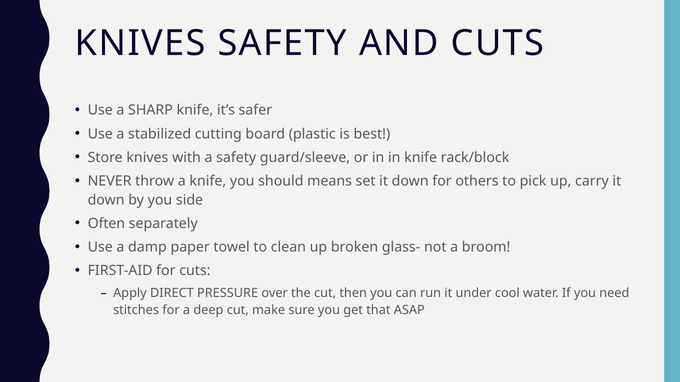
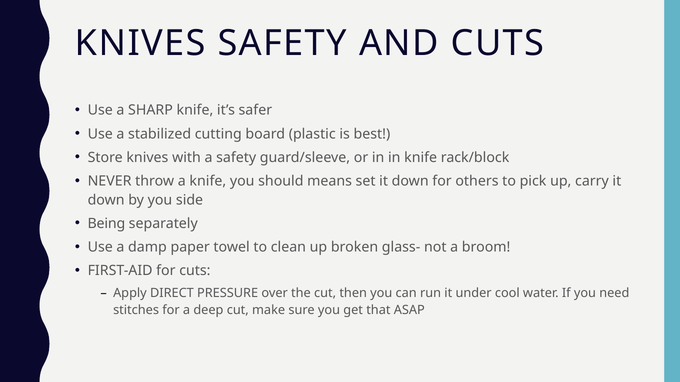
Often: Often -> Being
